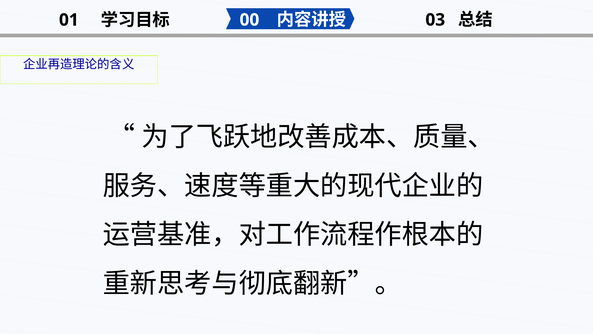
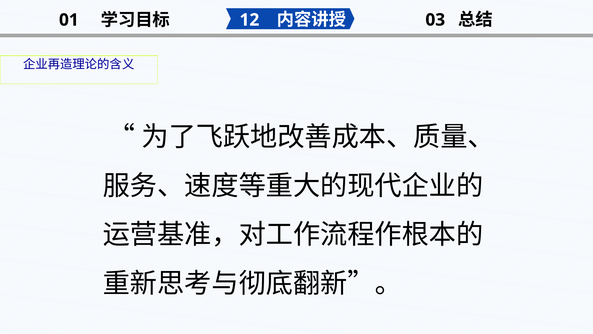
00: 00 -> 12
